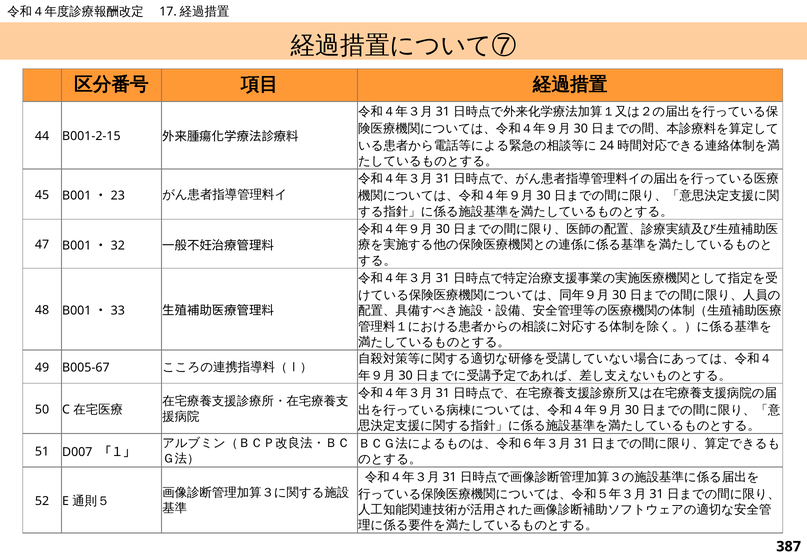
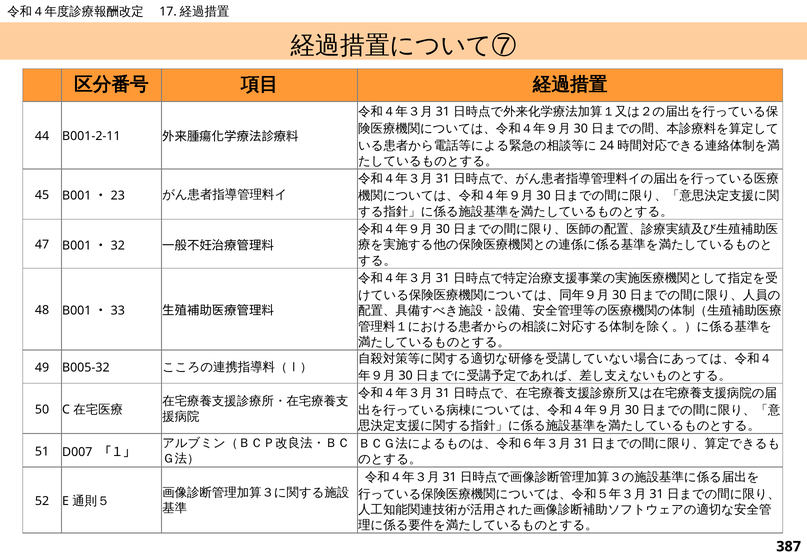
B001-2-15: B001-2-15 -> B001-2-11
B005-67: B005-67 -> B005-32
